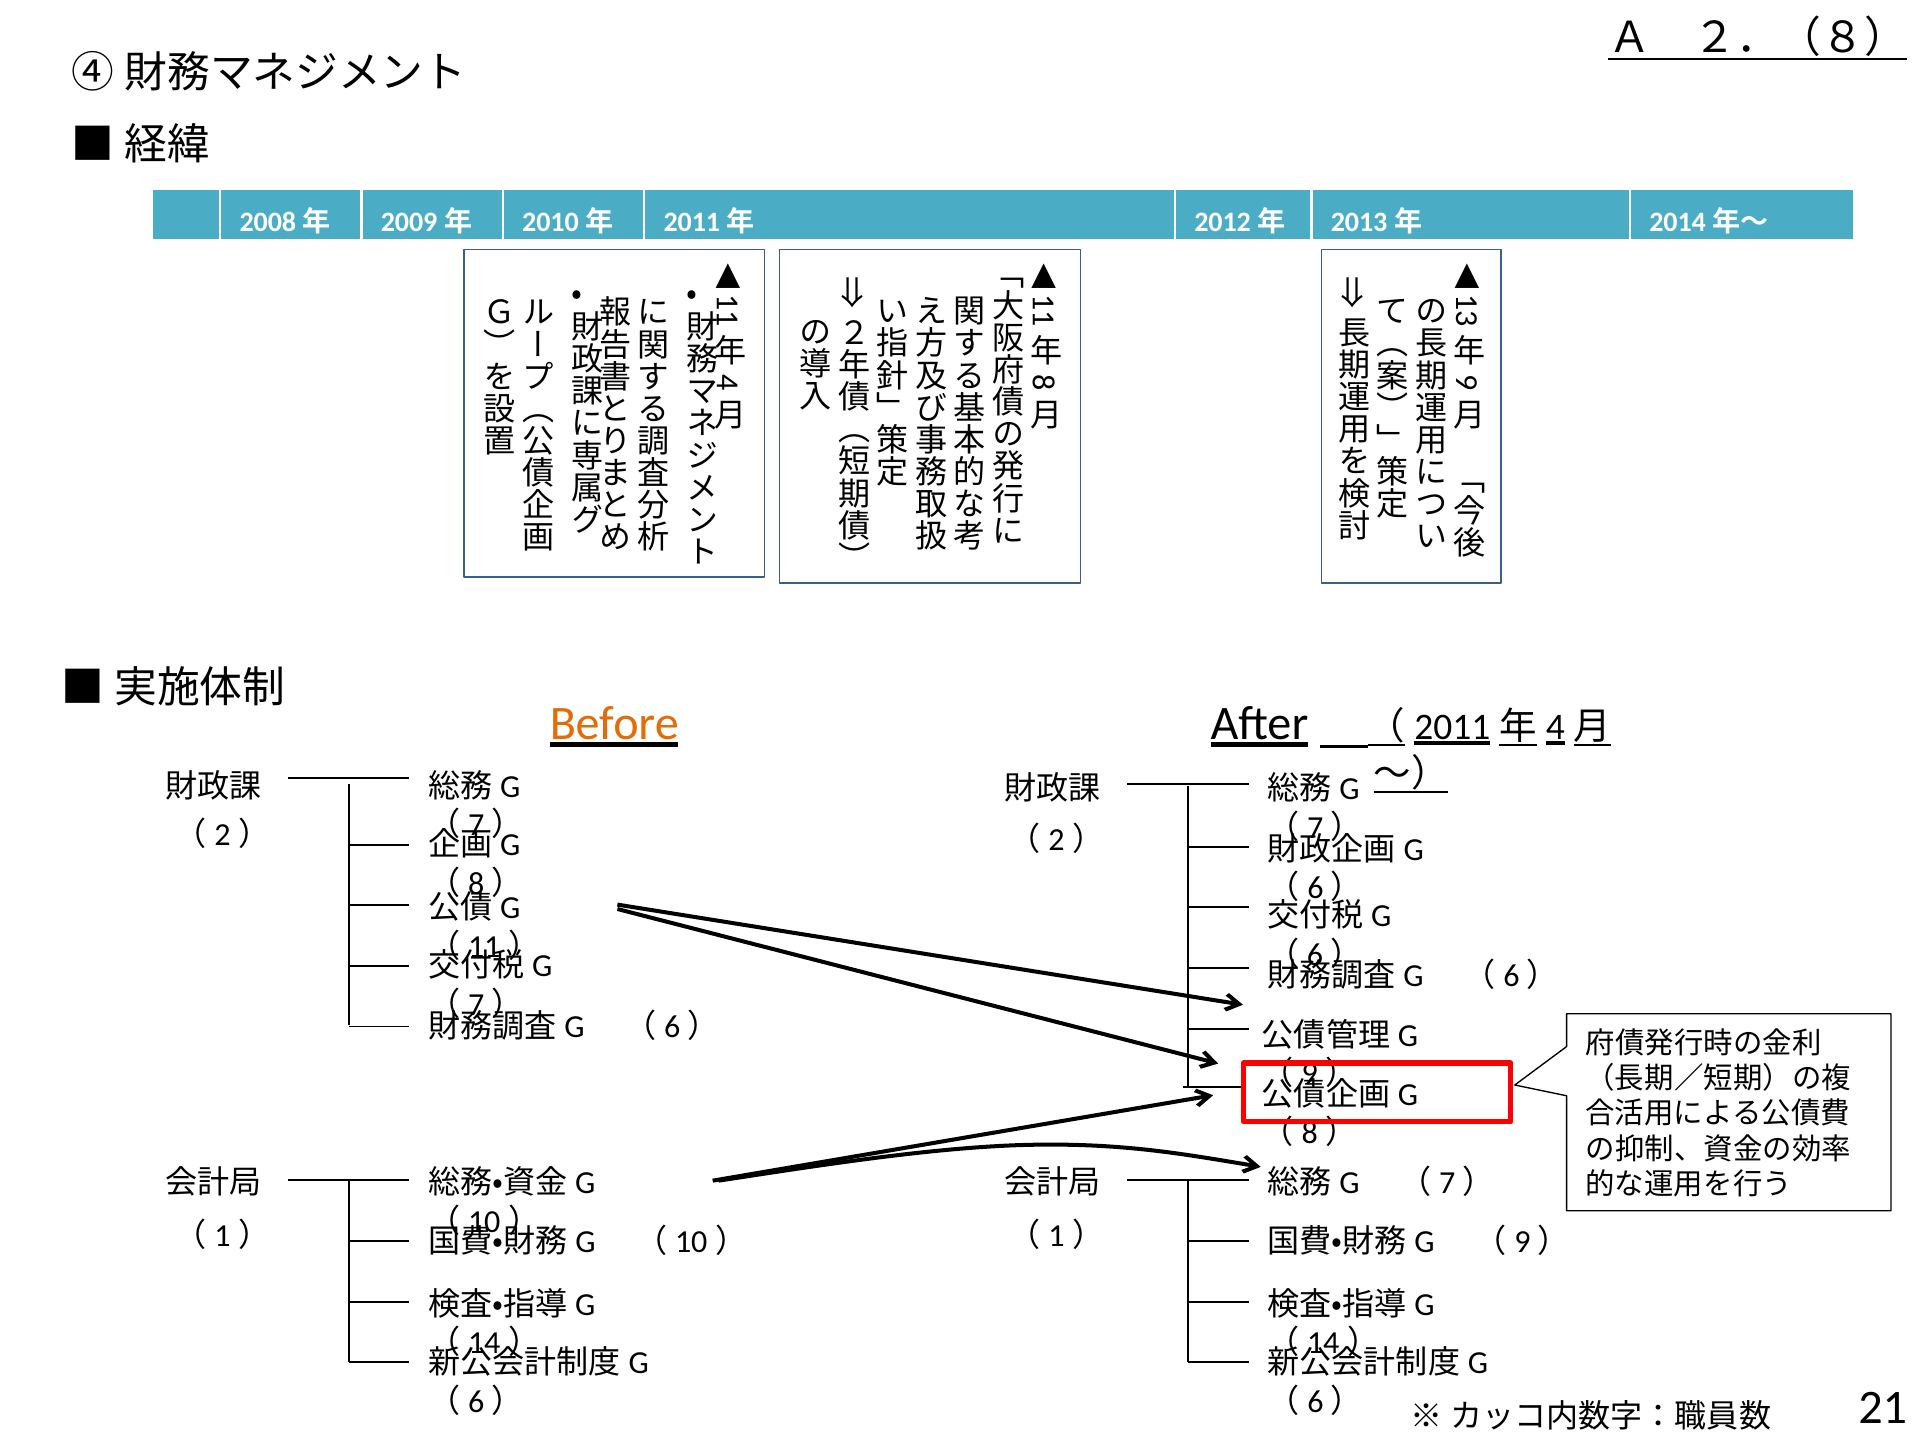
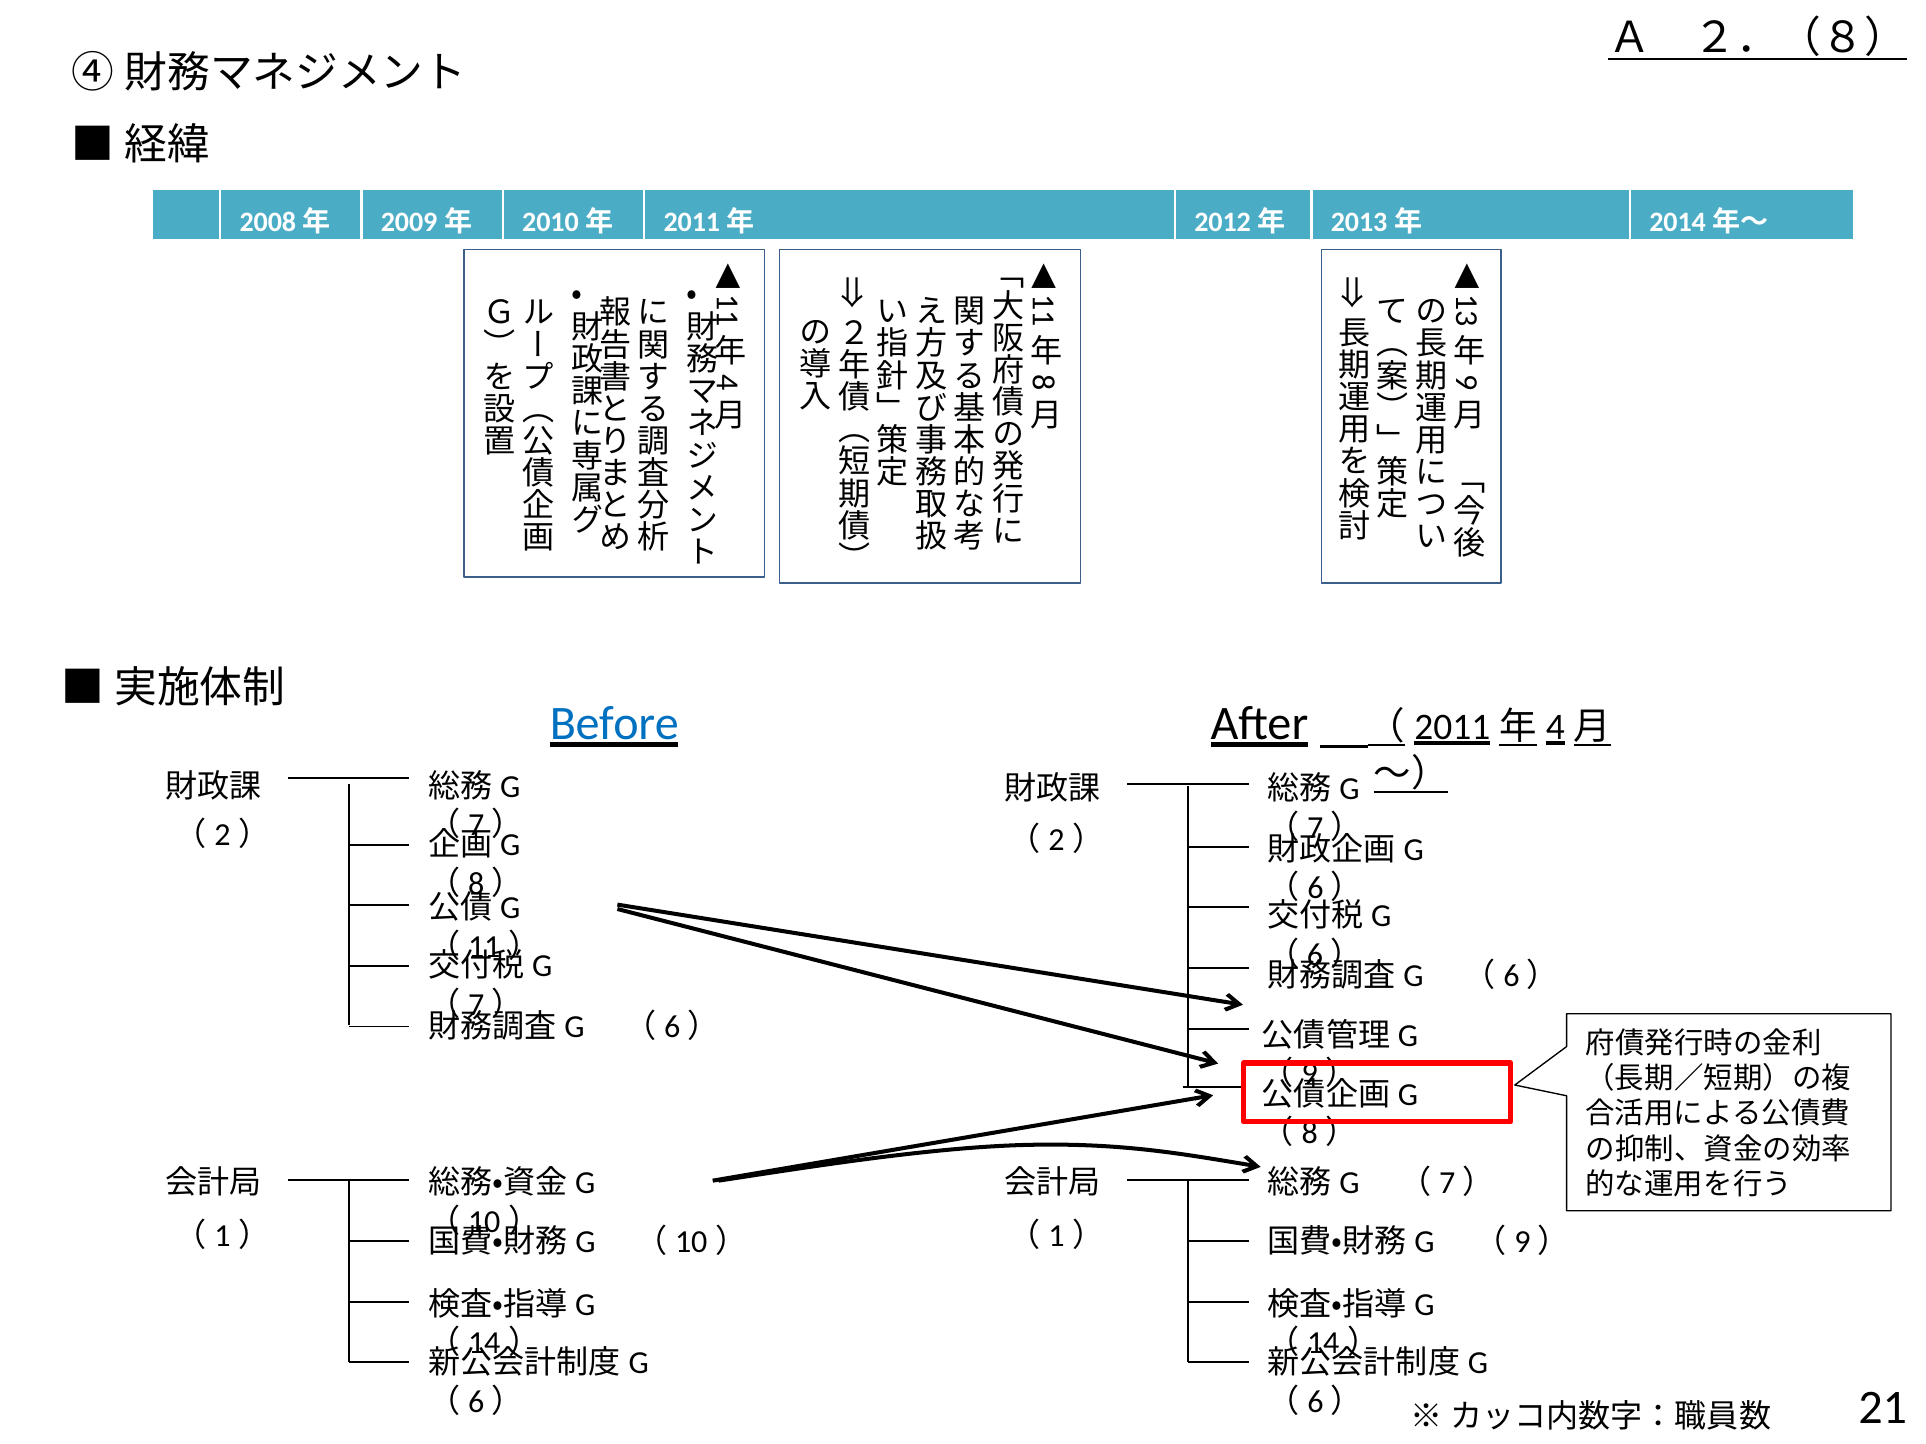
Before colour: orange -> blue
